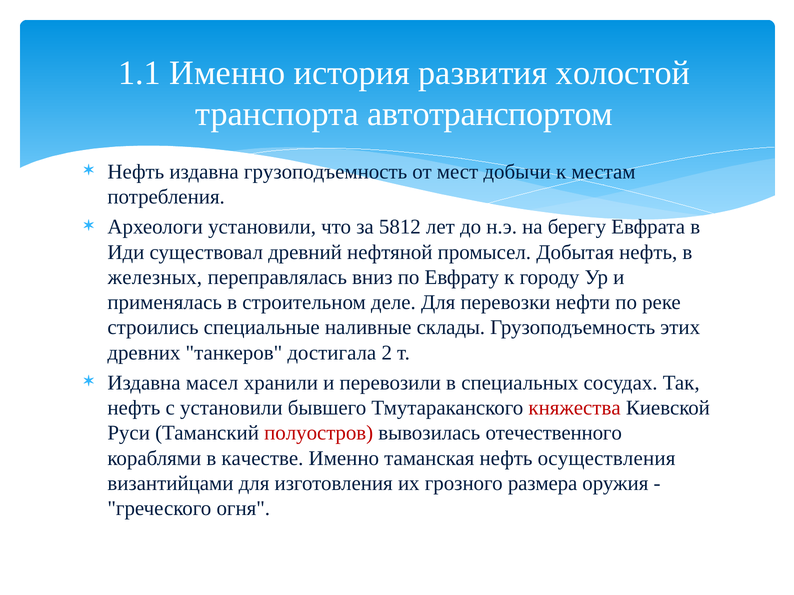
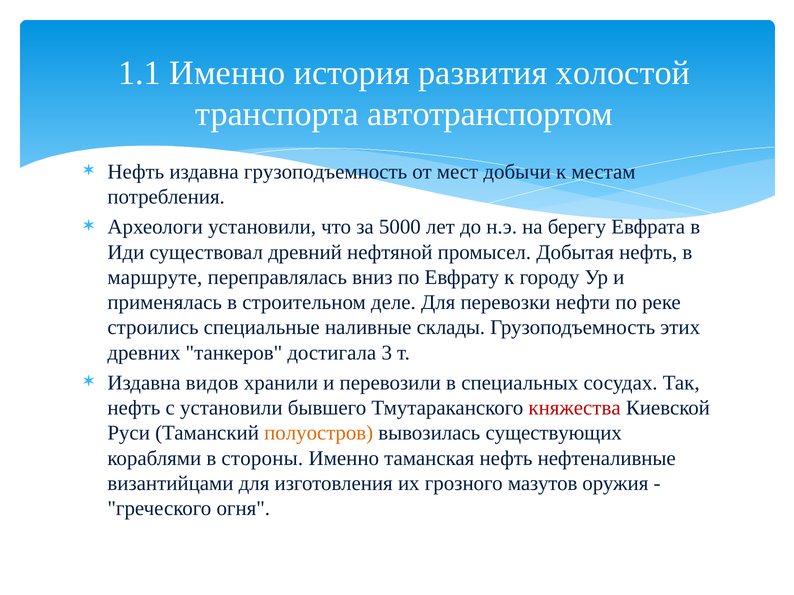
5812: 5812 -> 5000
железных: железных -> маршруте
2: 2 -> 3
масел: масел -> видов
полуостров colour: red -> orange
отечественного: отечественного -> существующих
качестве: качестве -> стороны
осуществления: осуществления -> нефтеналивные
размера: размера -> мазутов
